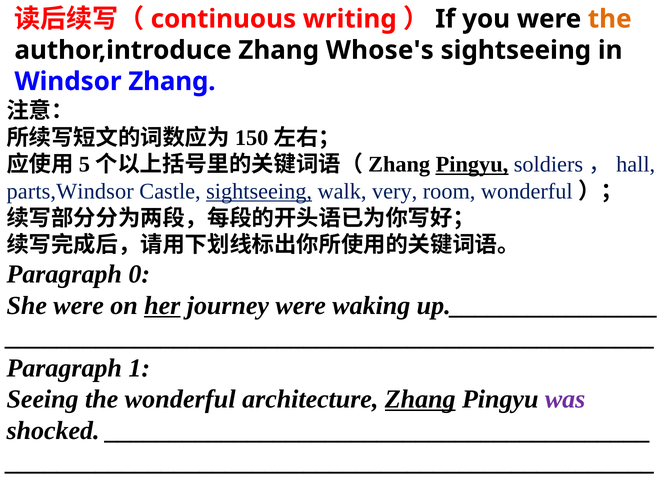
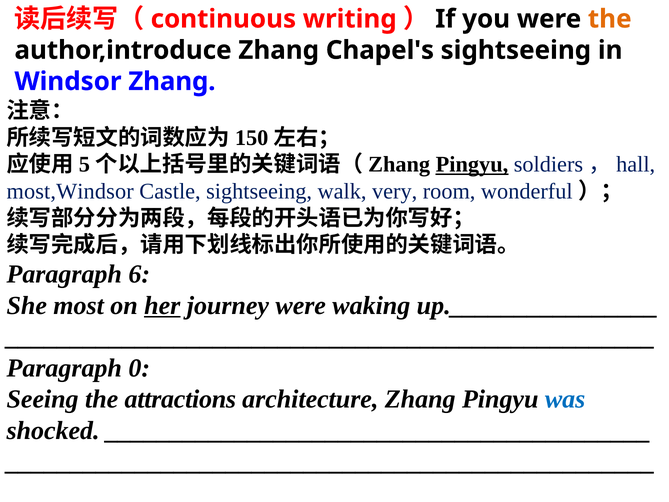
Whose's: Whose's -> Chapel's
parts,Windsor: parts,Windsor -> most,Windsor
sightseeing at (259, 191) underline: present -> none
0: 0 -> 6
She were: were -> most
1: 1 -> 0
the wonderful: wonderful -> attractions
Zhang at (420, 399) underline: present -> none
was colour: purple -> blue
